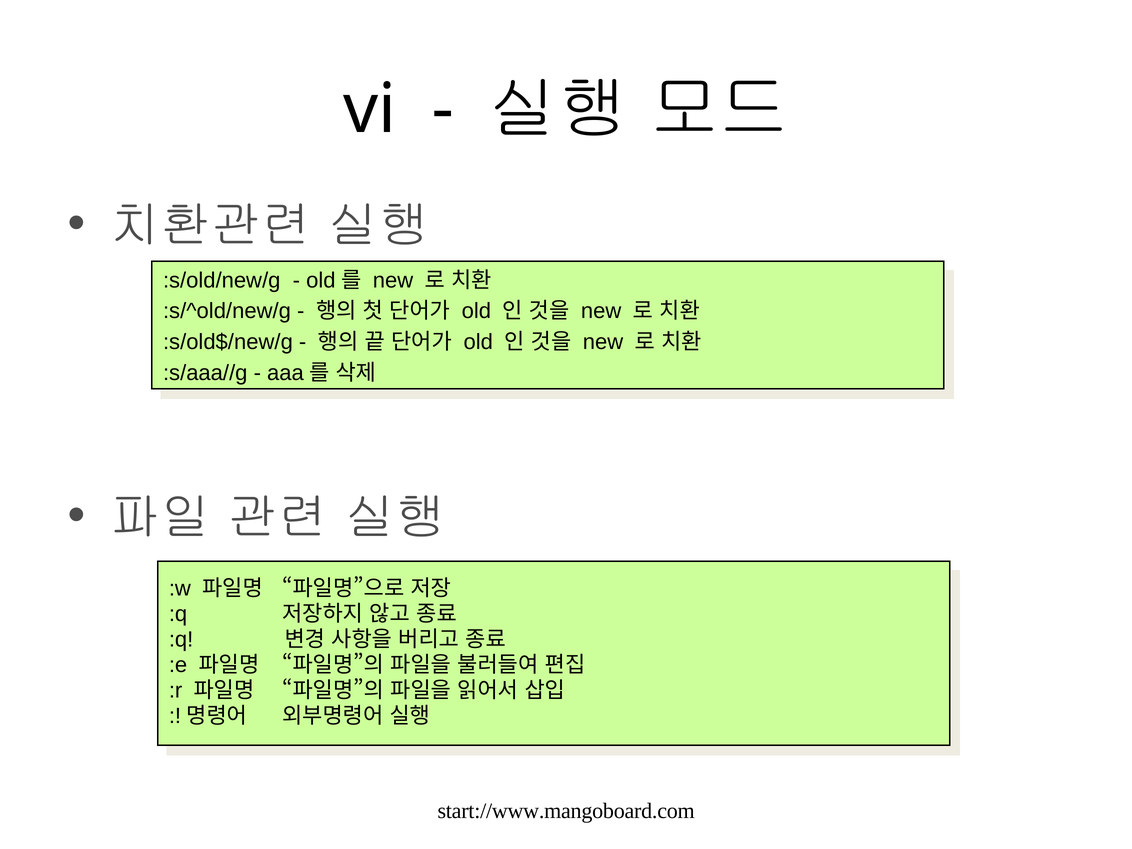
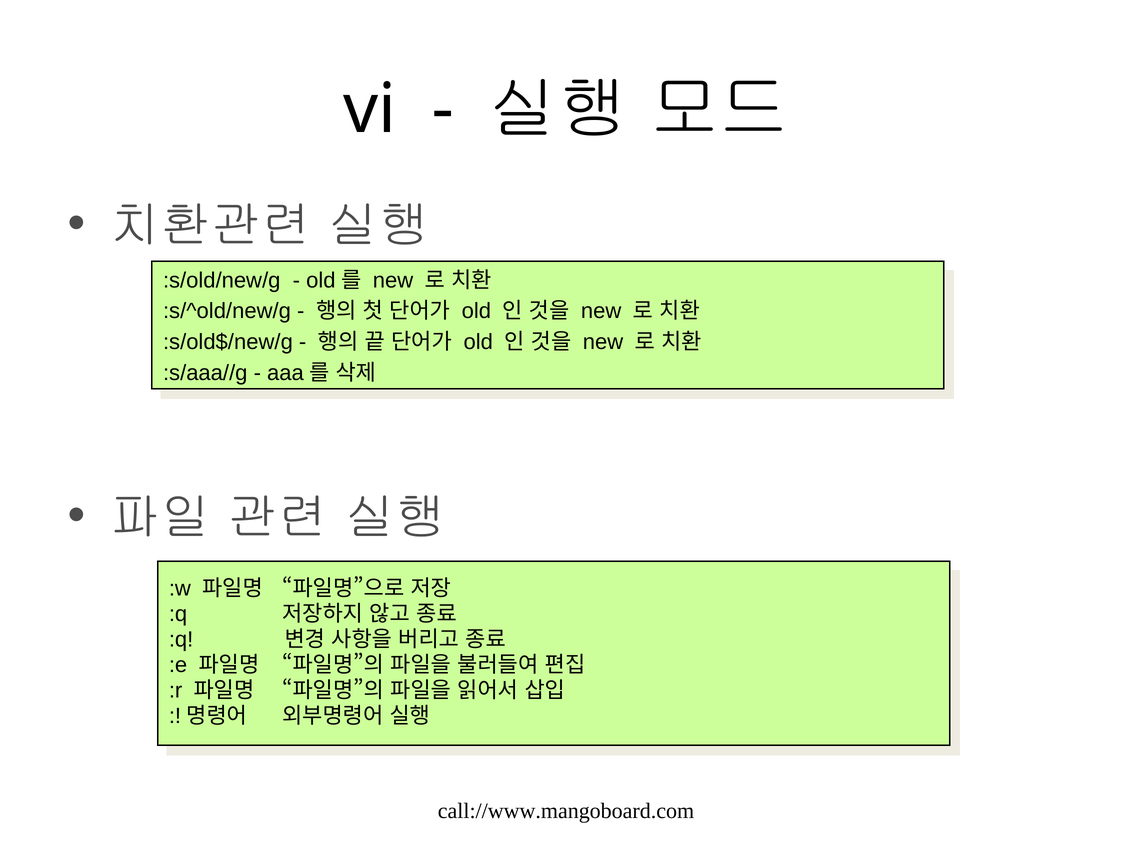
start://www.mangoboard.com: start://www.mangoboard.com -> call://www.mangoboard.com
